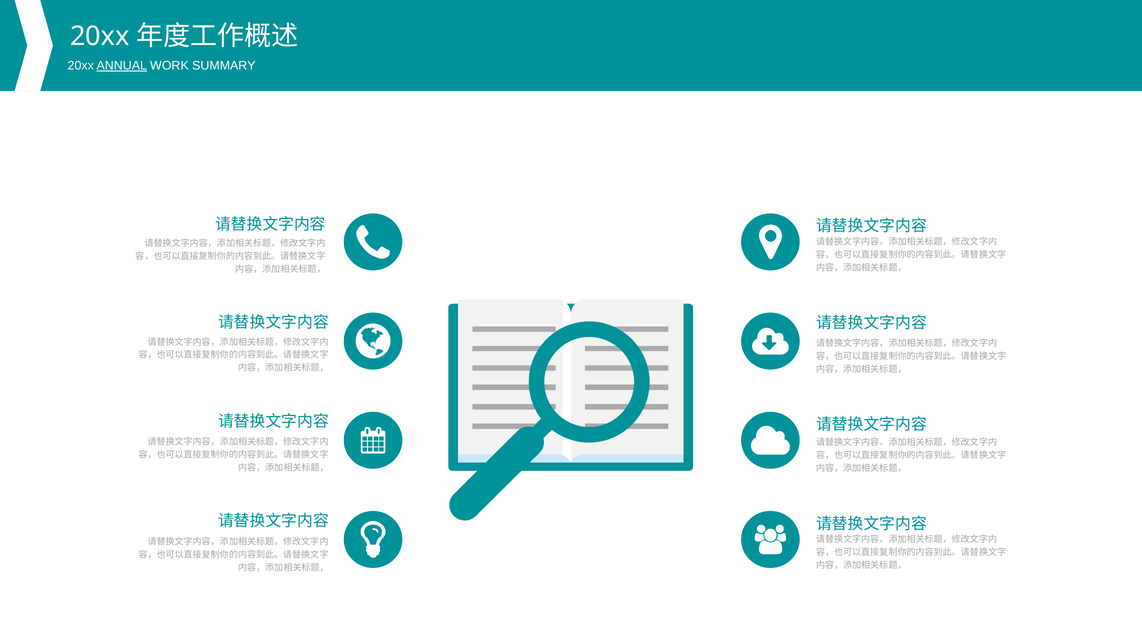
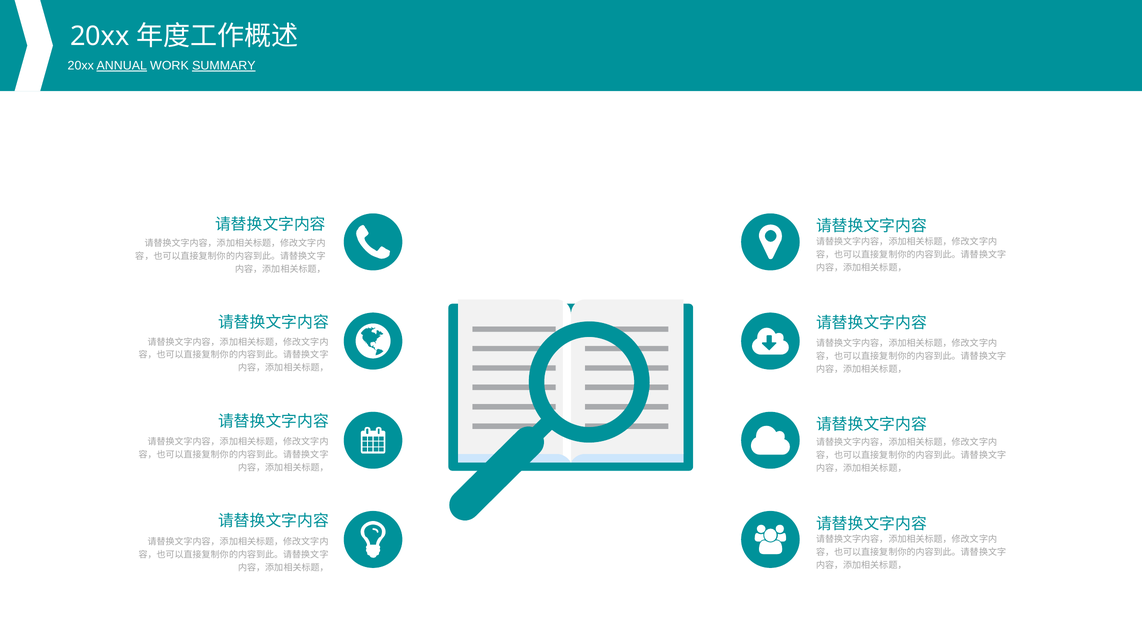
SUMMARY underline: none -> present
